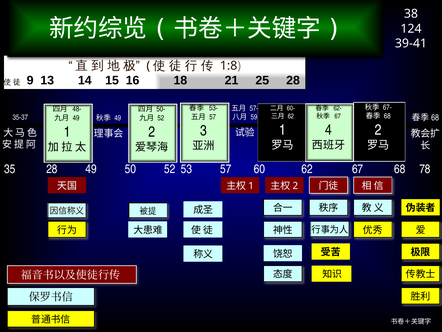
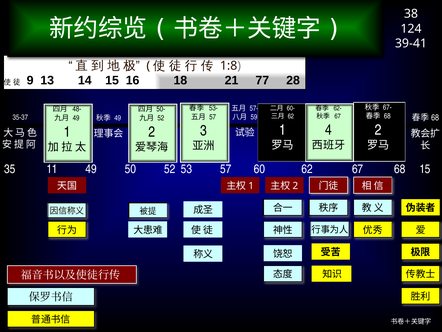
25: 25 -> 77
35 28: 28 -> 11
68 78: 78 -> 15
